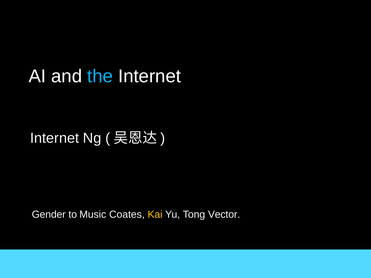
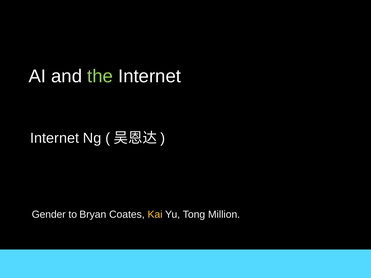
the colour: light blue -> light green
Music: Music -> Bryan
Vector: Vector -> Million
